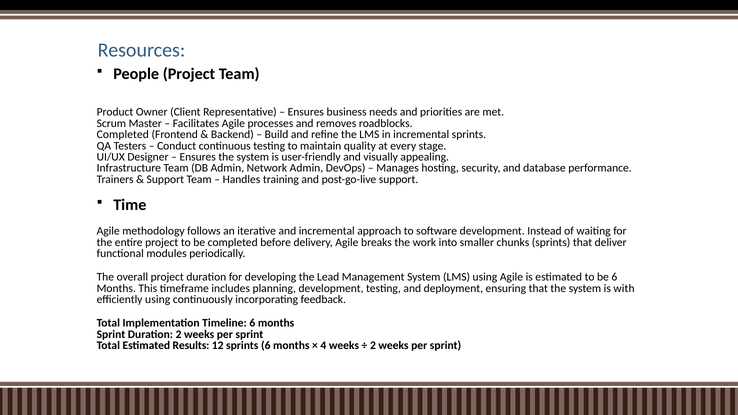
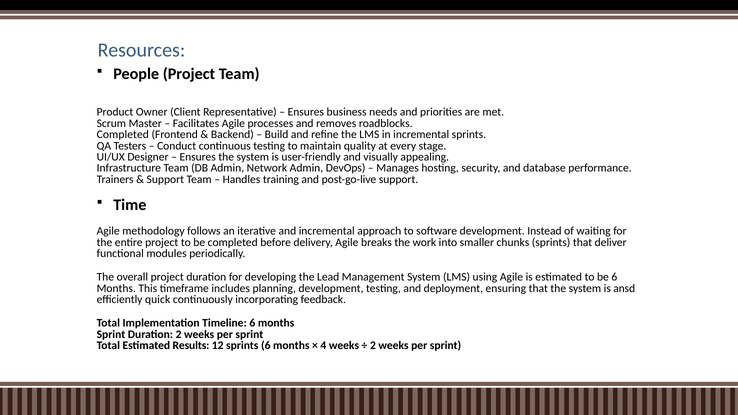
with: with -> ansd
efficiently using: using -> quick
